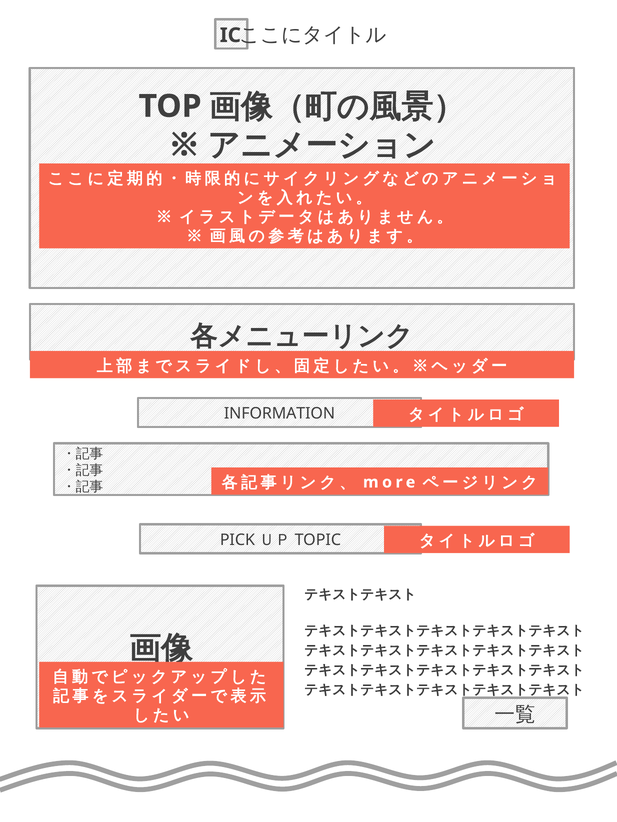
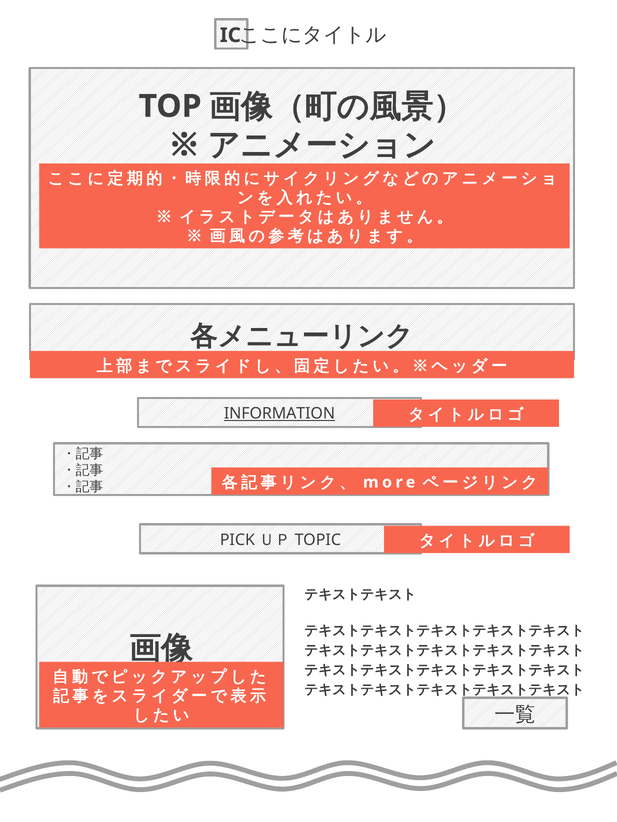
INFORMATION underline: none -> present
